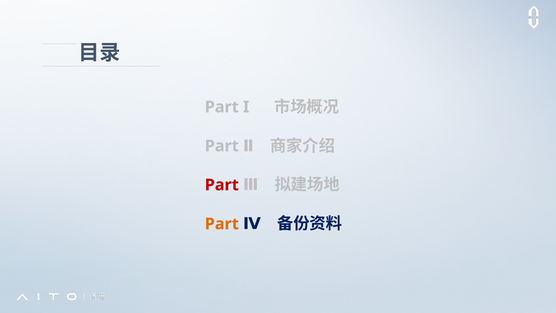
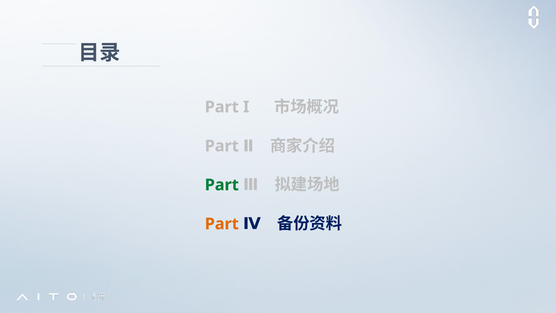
Part at (222, 185) colour: red -> green
